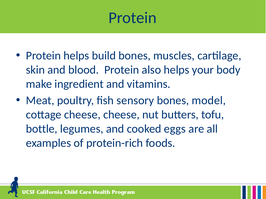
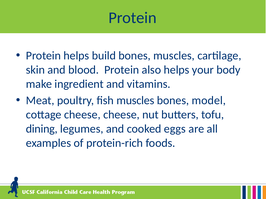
fish sensory: sensory -> muscles
bottle: bottle -> dining
